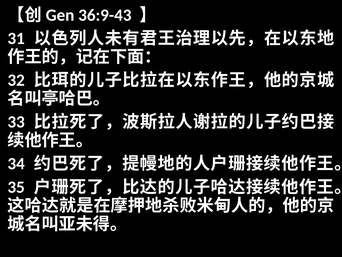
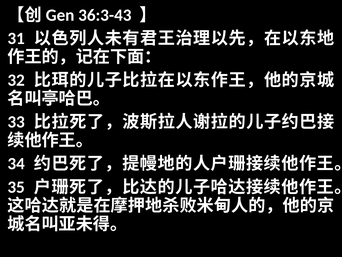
36:9-43: 36:9-43 -> 36:3-43
